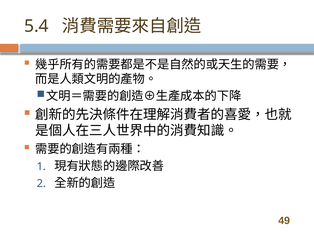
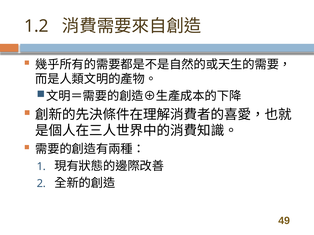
5.4: 5.4 -> 1.2
